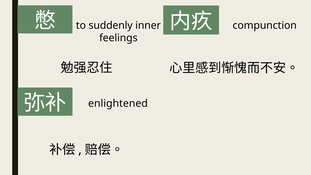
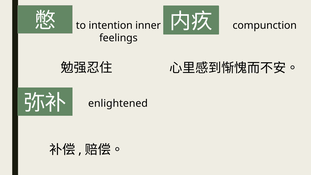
suddenly: suddenly -> intention
